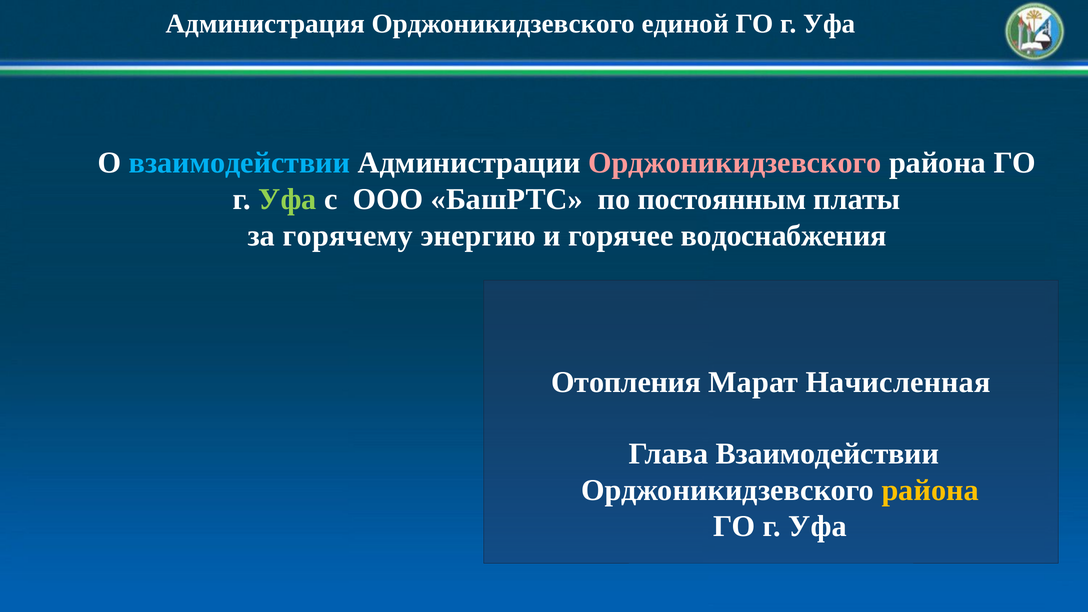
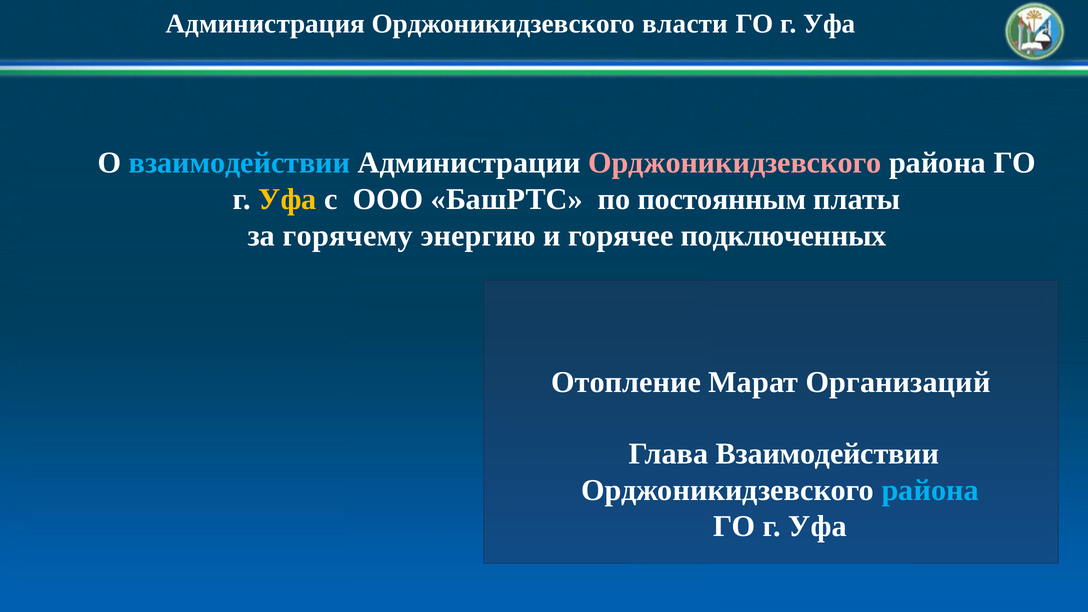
единой: единой -> власти
Уфа at (287, 199) colour: light green -> yellow
водоснабжения: водоснабжения -> подключенных
Отопления: Отопления -> Отопление
Начисленная: Начисленная -> Организаций
района at (930, 490) colour: yellow -> light blue
